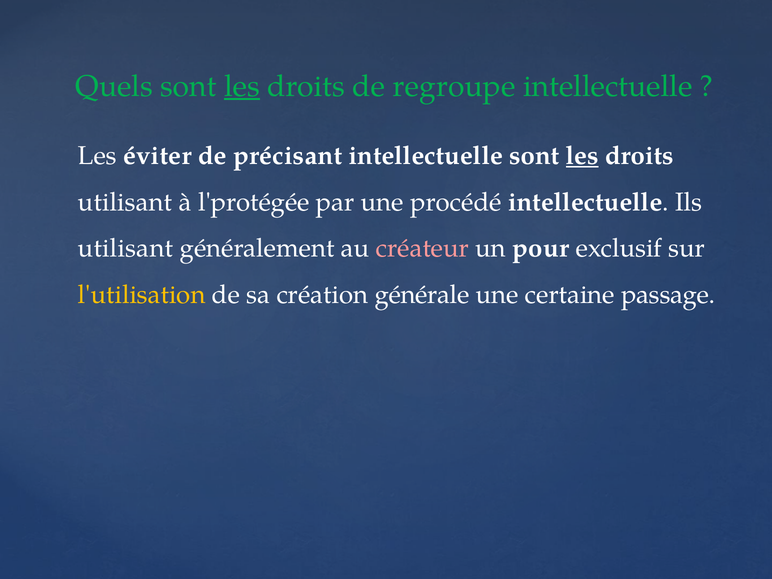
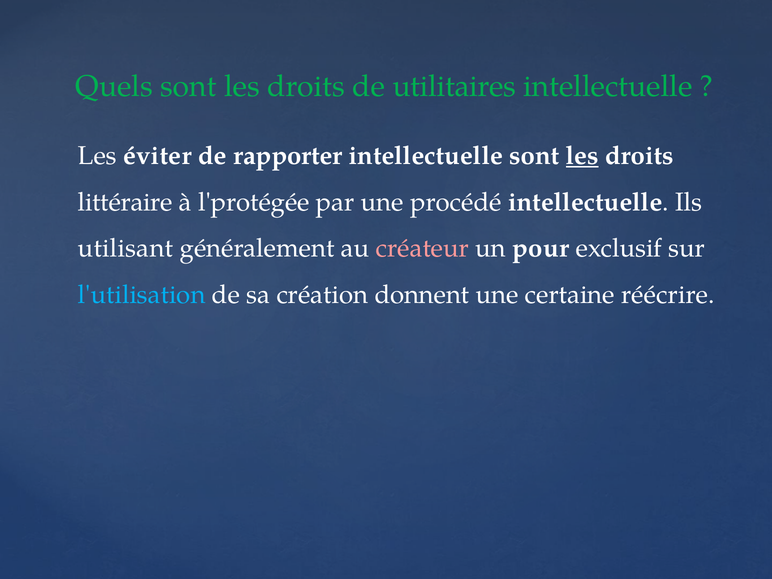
les at (242, 86) underline: present -> none
regroupe: regroupe -> utilitaires
précisant: précisant -> rapporter
utilisant at (125, 202): utilisant -> littéraire
l'utilisation colour: yellow -> light blue
générale: générale -> donnent
passage: passage -> réécrire
